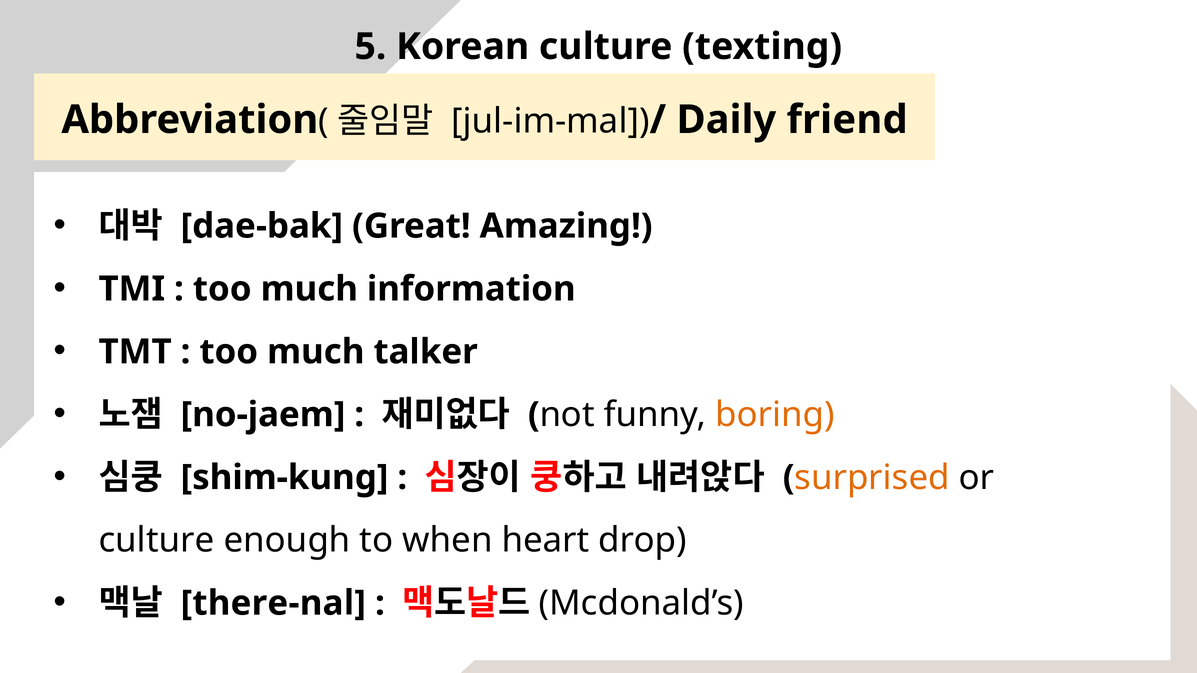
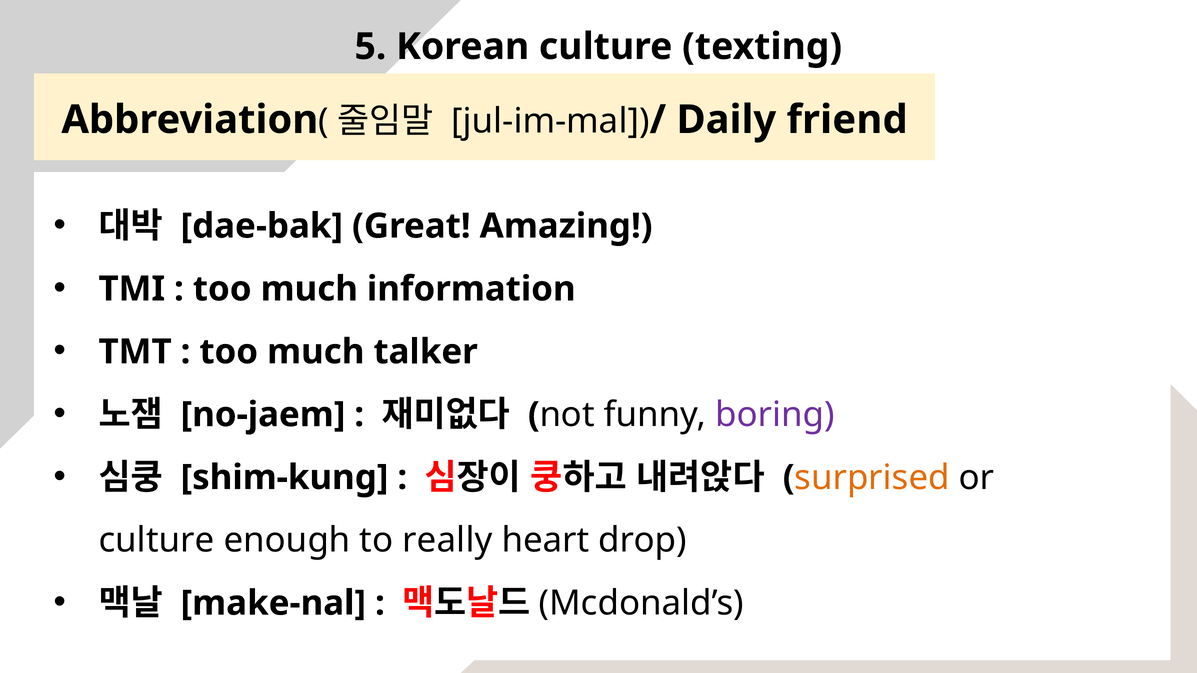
boring colour: orange -> purple
when: when -> really
there-nal: there-nal -> make-nal
